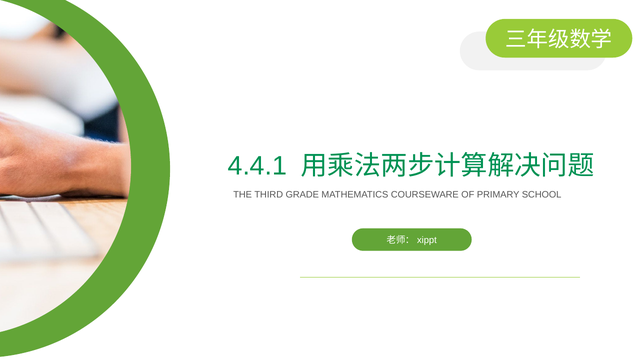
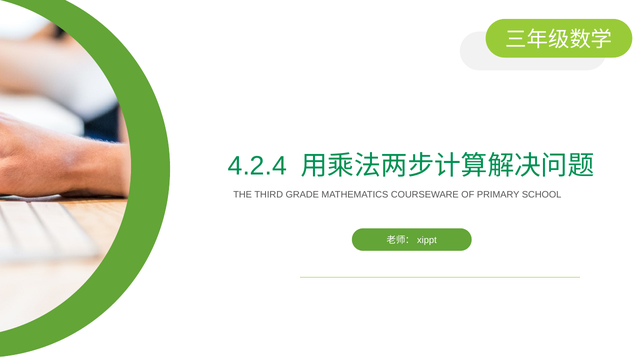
4.4.1: 4.4.1 -> 4.2.4
